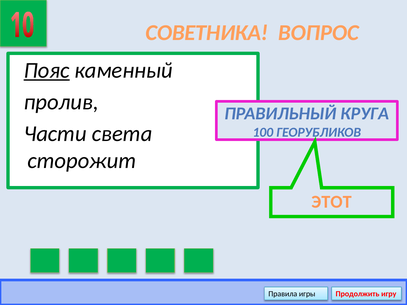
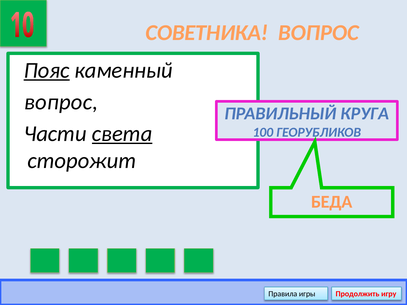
пролив at (61, 102): пролив -> вопрос
света underline: none -> present
ЭТОТ: ЭТОТ -> БЕДА
